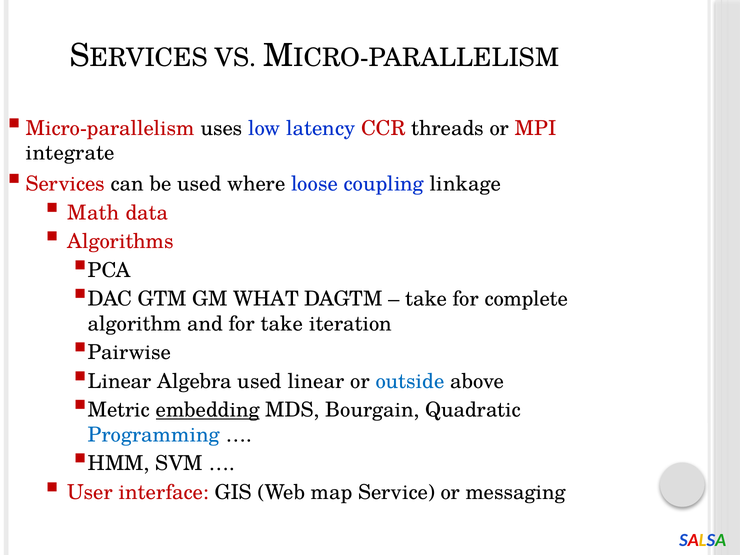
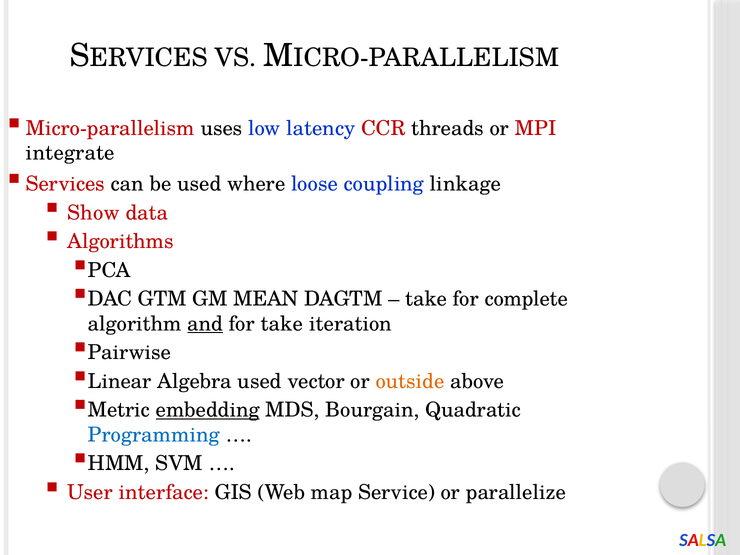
Math: Math -> Show
WHAT: WHAT -> MEAN
and underline: none -> present
used linear: linear -> vector
outside colour: blue -> orange
messaging: messaging -> parallelize
